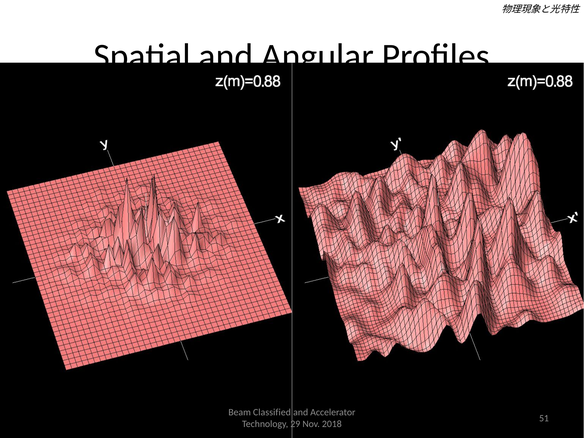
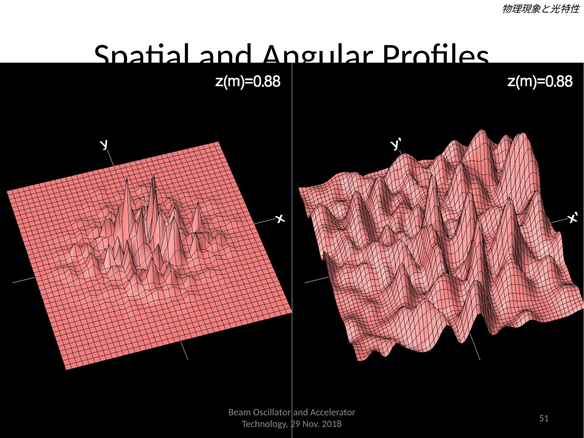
Classified: Classified -> Oscillator
